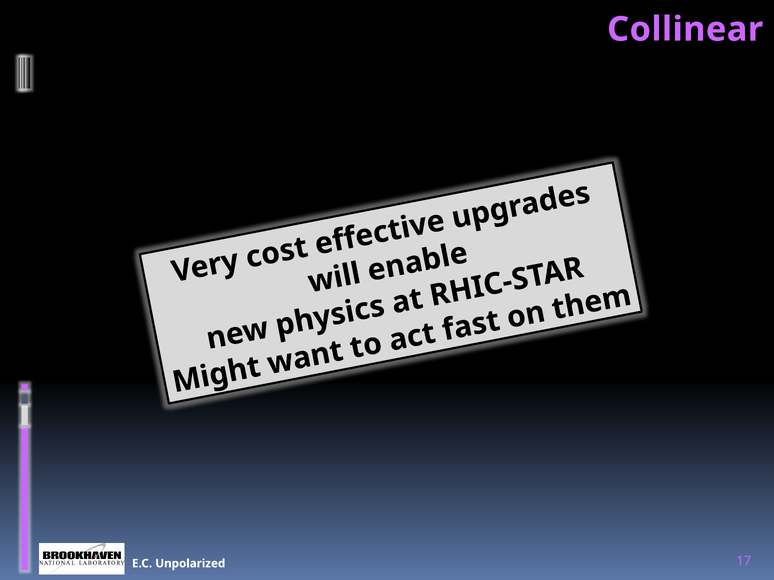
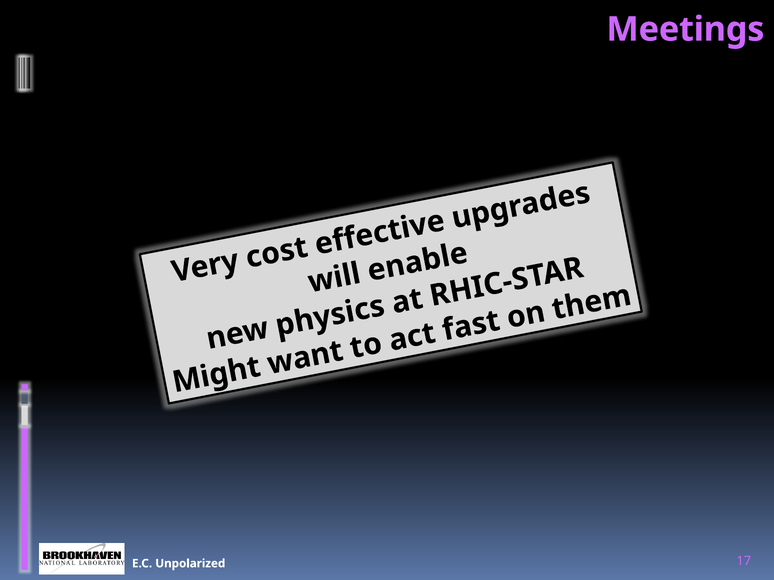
Collinear: Collinear -> Meetings
